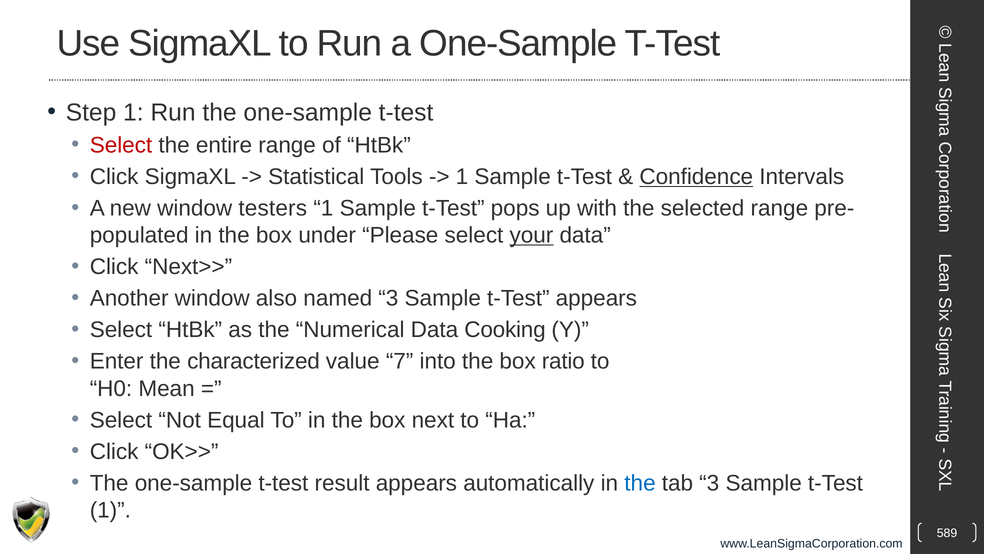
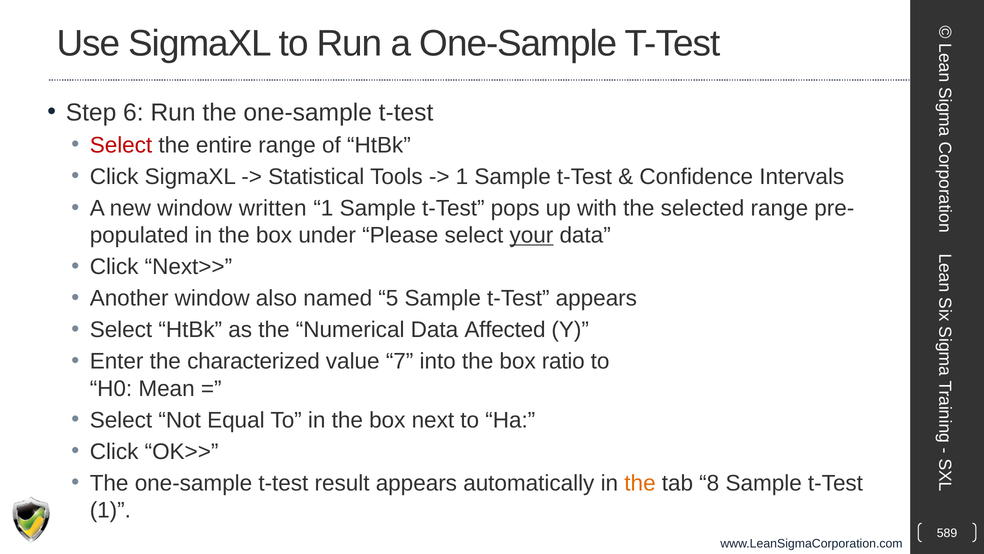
Step 1: 1 -> 6
Confidence underline: present -> none
testers: testers -> written
named 3: 3 -> 5
Cooking: Cooking -> Affected
the at (640, 483) colour: blue -> orange
tab 3: 3 -> 8
